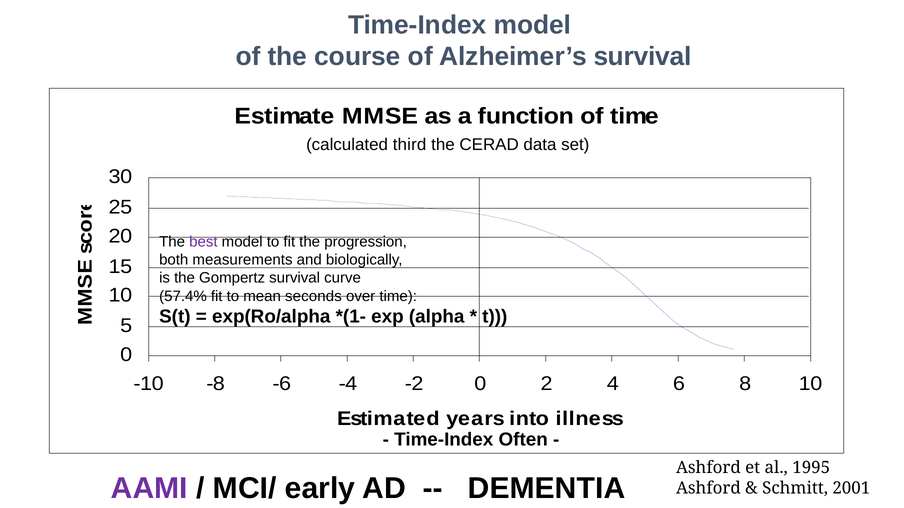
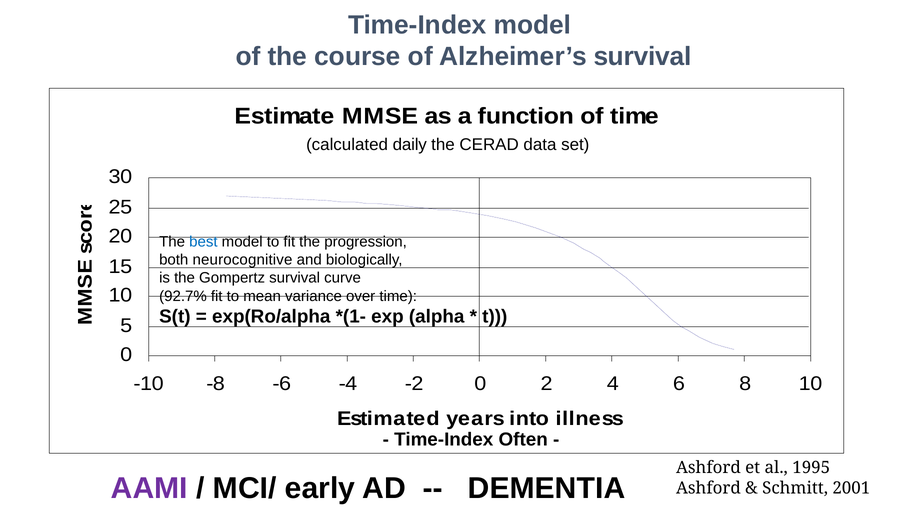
third: third -> daily
best colour: purple -> blue
measurements: measurements -> neurocognitive
57.4%: 57.4% -> 92.7%
seconds: seconds -> variance
